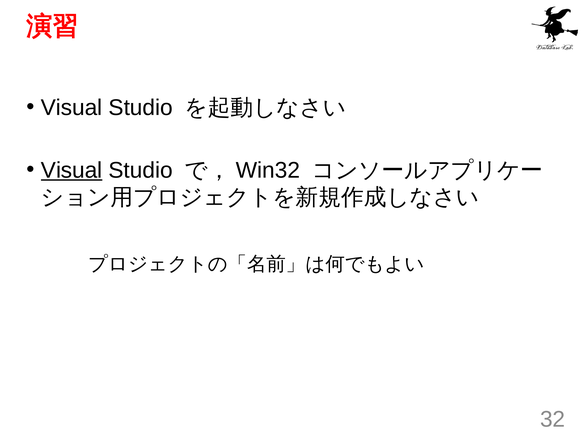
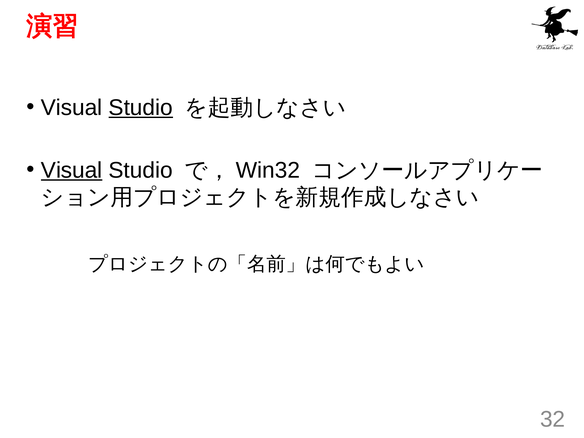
Studio at (141, 108) underline: none -> present
